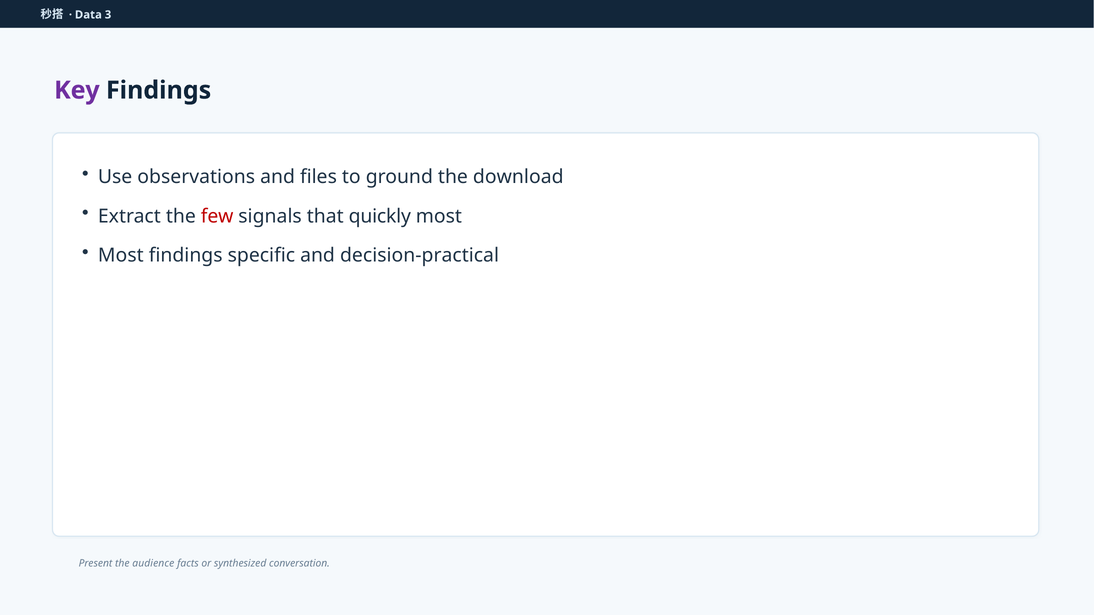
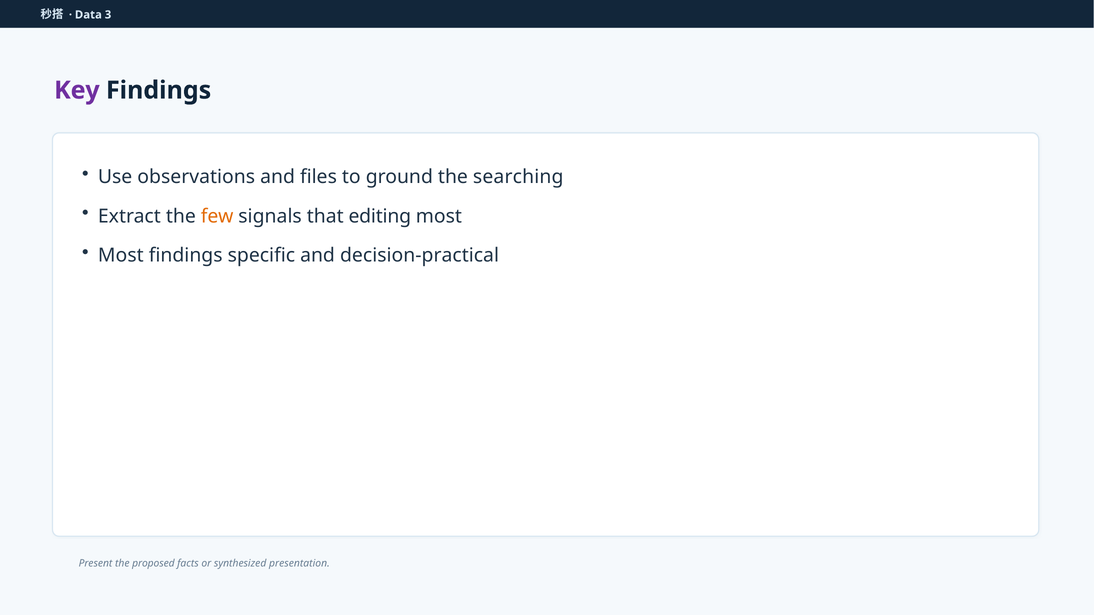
download: download -> searching
few colour: red -> orange
quickly: quickly -> editing
audience: audience -> proposed
conversation: conversation -> presentation
